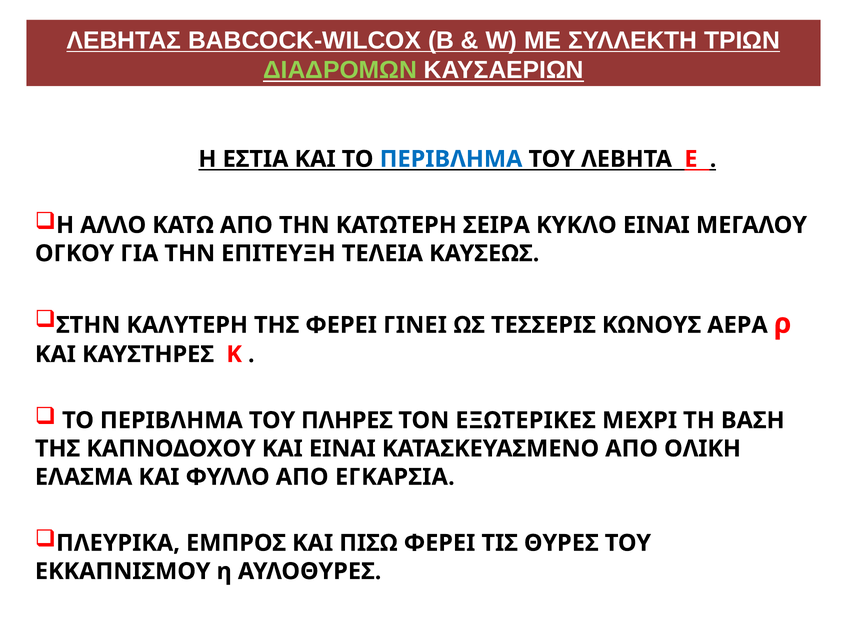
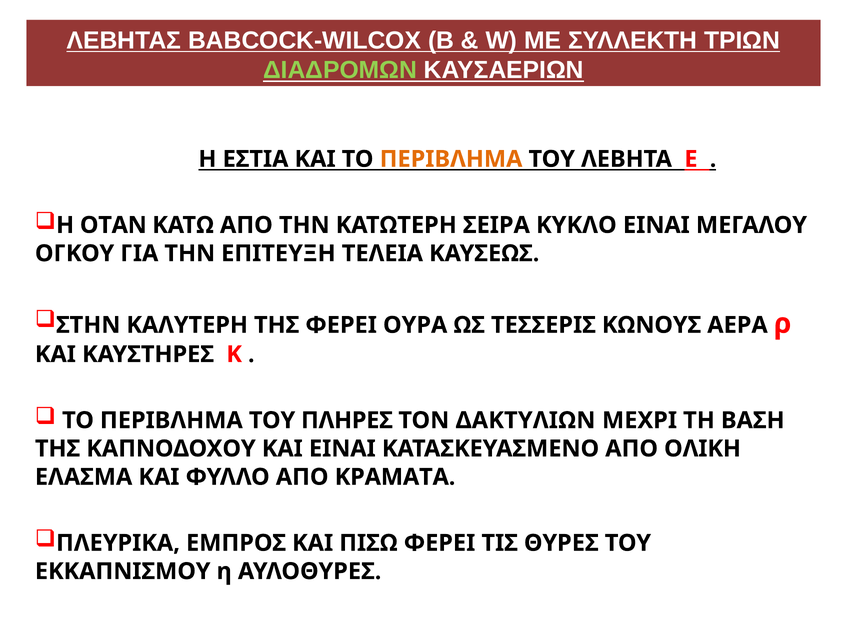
ΠΕΡΙΒΛΗΜΑ at (451, 159) colour: blue -> orange
ΑΛΛΟ: ΑΛΛΟ -> ΟΤΑΝ
ΓΙΝΕΙ: ΓΙΝΕΙ -> ΟΥΡΑ
ΕΞΩΤΕΡΙΚΕΣ: ΕΞΩΤΕΡΙΚΕΣ -> ΔΑΚΤΥΛΙΩΝ
ΕΓΚΑΡΣΙΑ: ΕΓΚΑΡΣΙΑ -> ΚΡΑΜΑΤΑ
